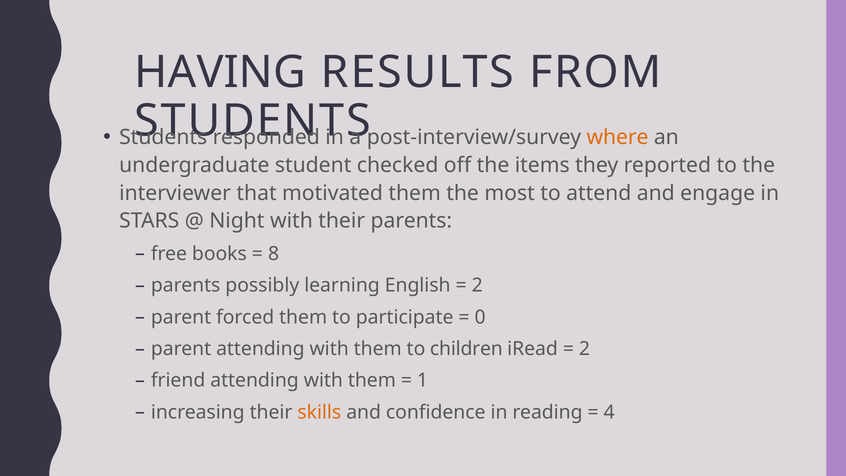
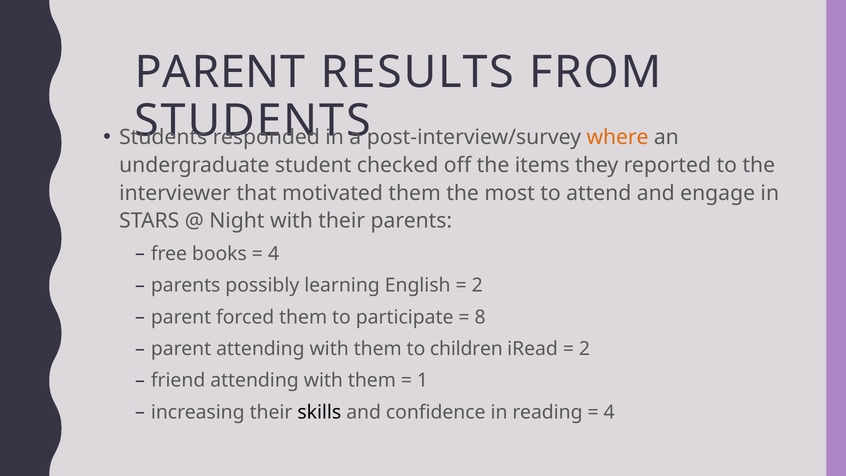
HAVING at (220, 72): HAVING -> PARENT
8 at (274, 254): 8 -> 4
0: 0 -> 8
skills colour: orange -> black
